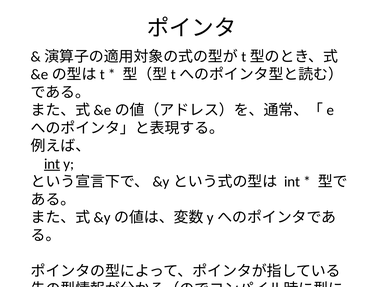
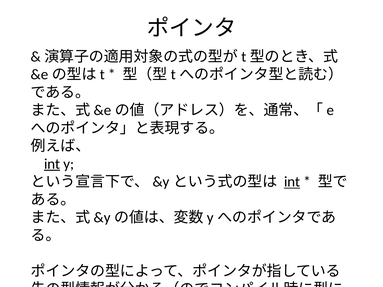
int at (292, 182) underline: none -> present
